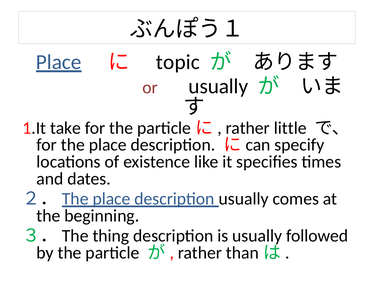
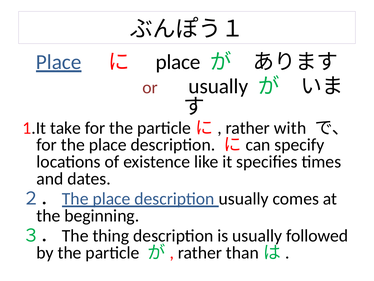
topic at (178, 62): topic -> place
little: little -> with
